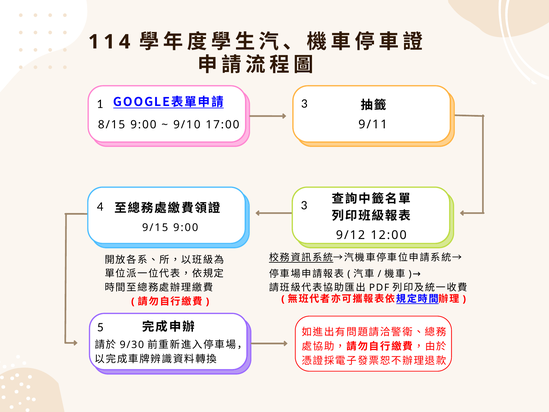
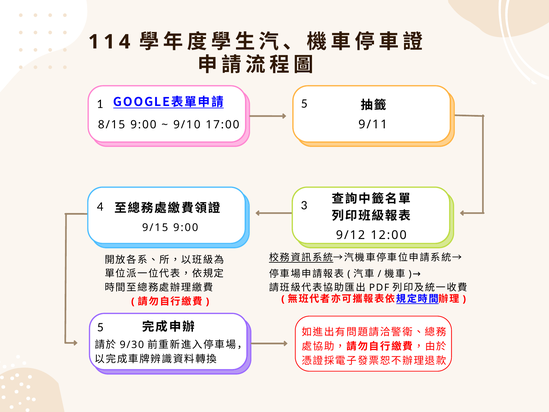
1 3: 3 -> 5
